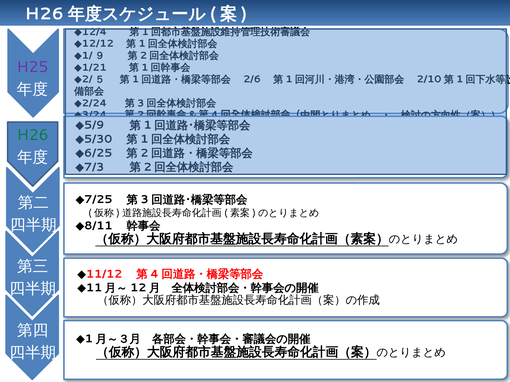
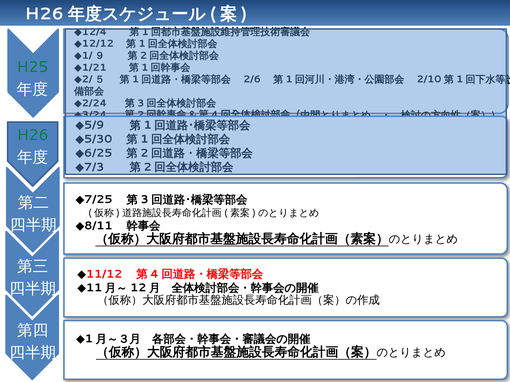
H25 colour: purple -> green
